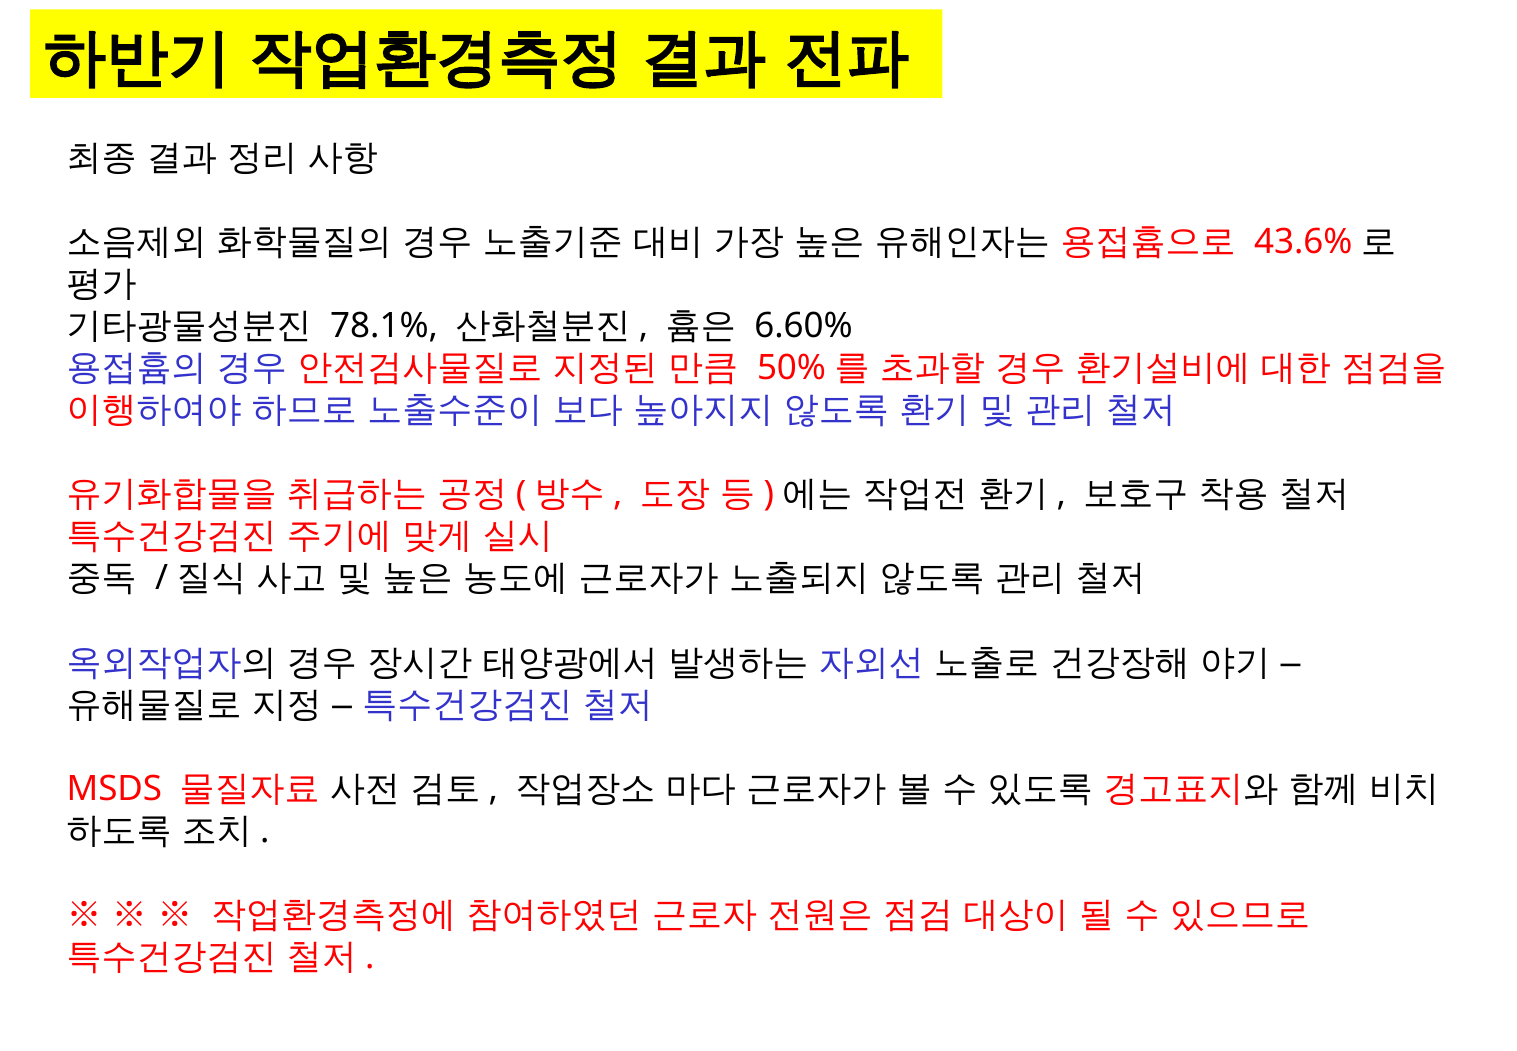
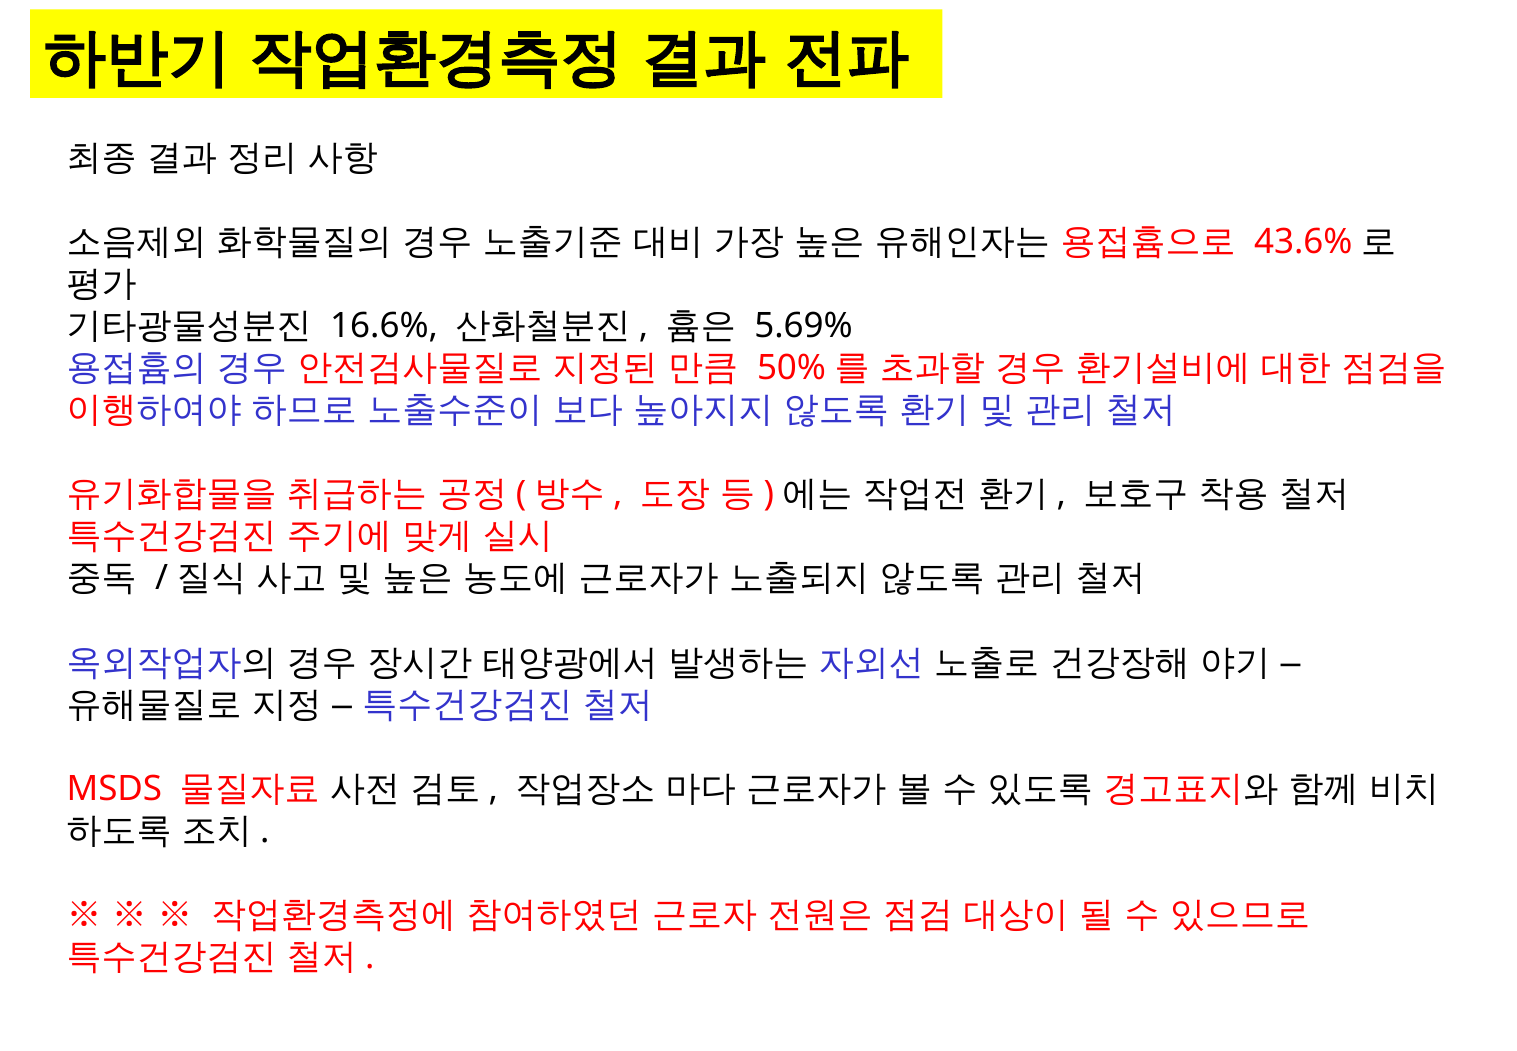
78.1%: 78.1% -> 16.6%
6.60%: 6.60% -> 5.69%
